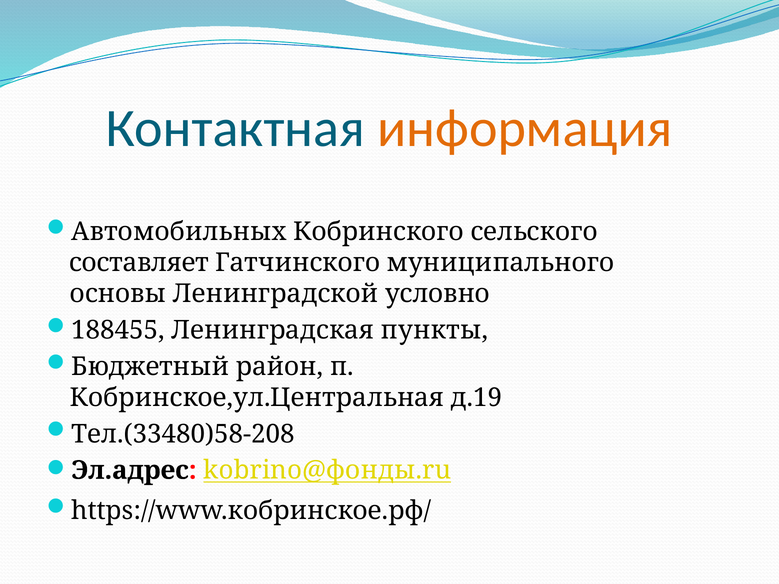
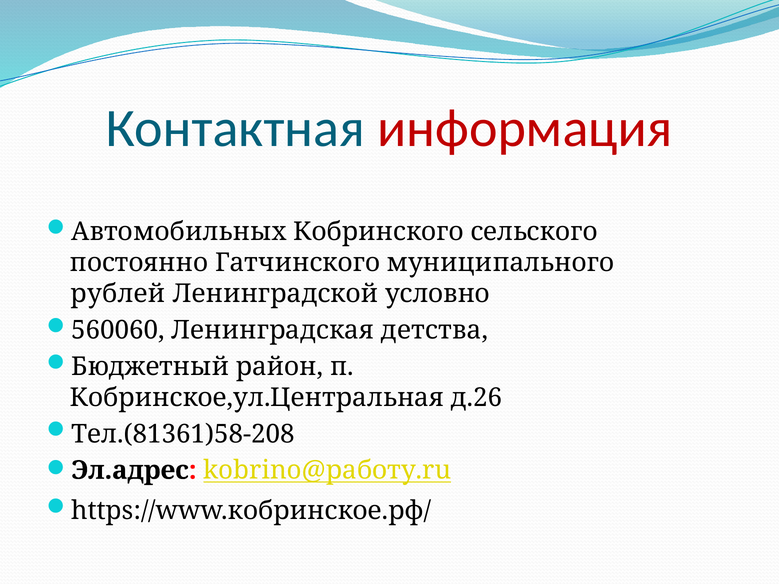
информация colour: orange -> red
составляет: составляет -> постоянно
основы: основы -> рублей
188455: 188455 -> 560060
пункты: пункты -> детства
д.19: д.19 -> д.26
Тел.(33480)58-208: Тел.(33480)58-208 -> Тел.(81361)58-208
kobrino@фонды.ru: kobrino@фонды.ru -> kobrino@работу.ru
